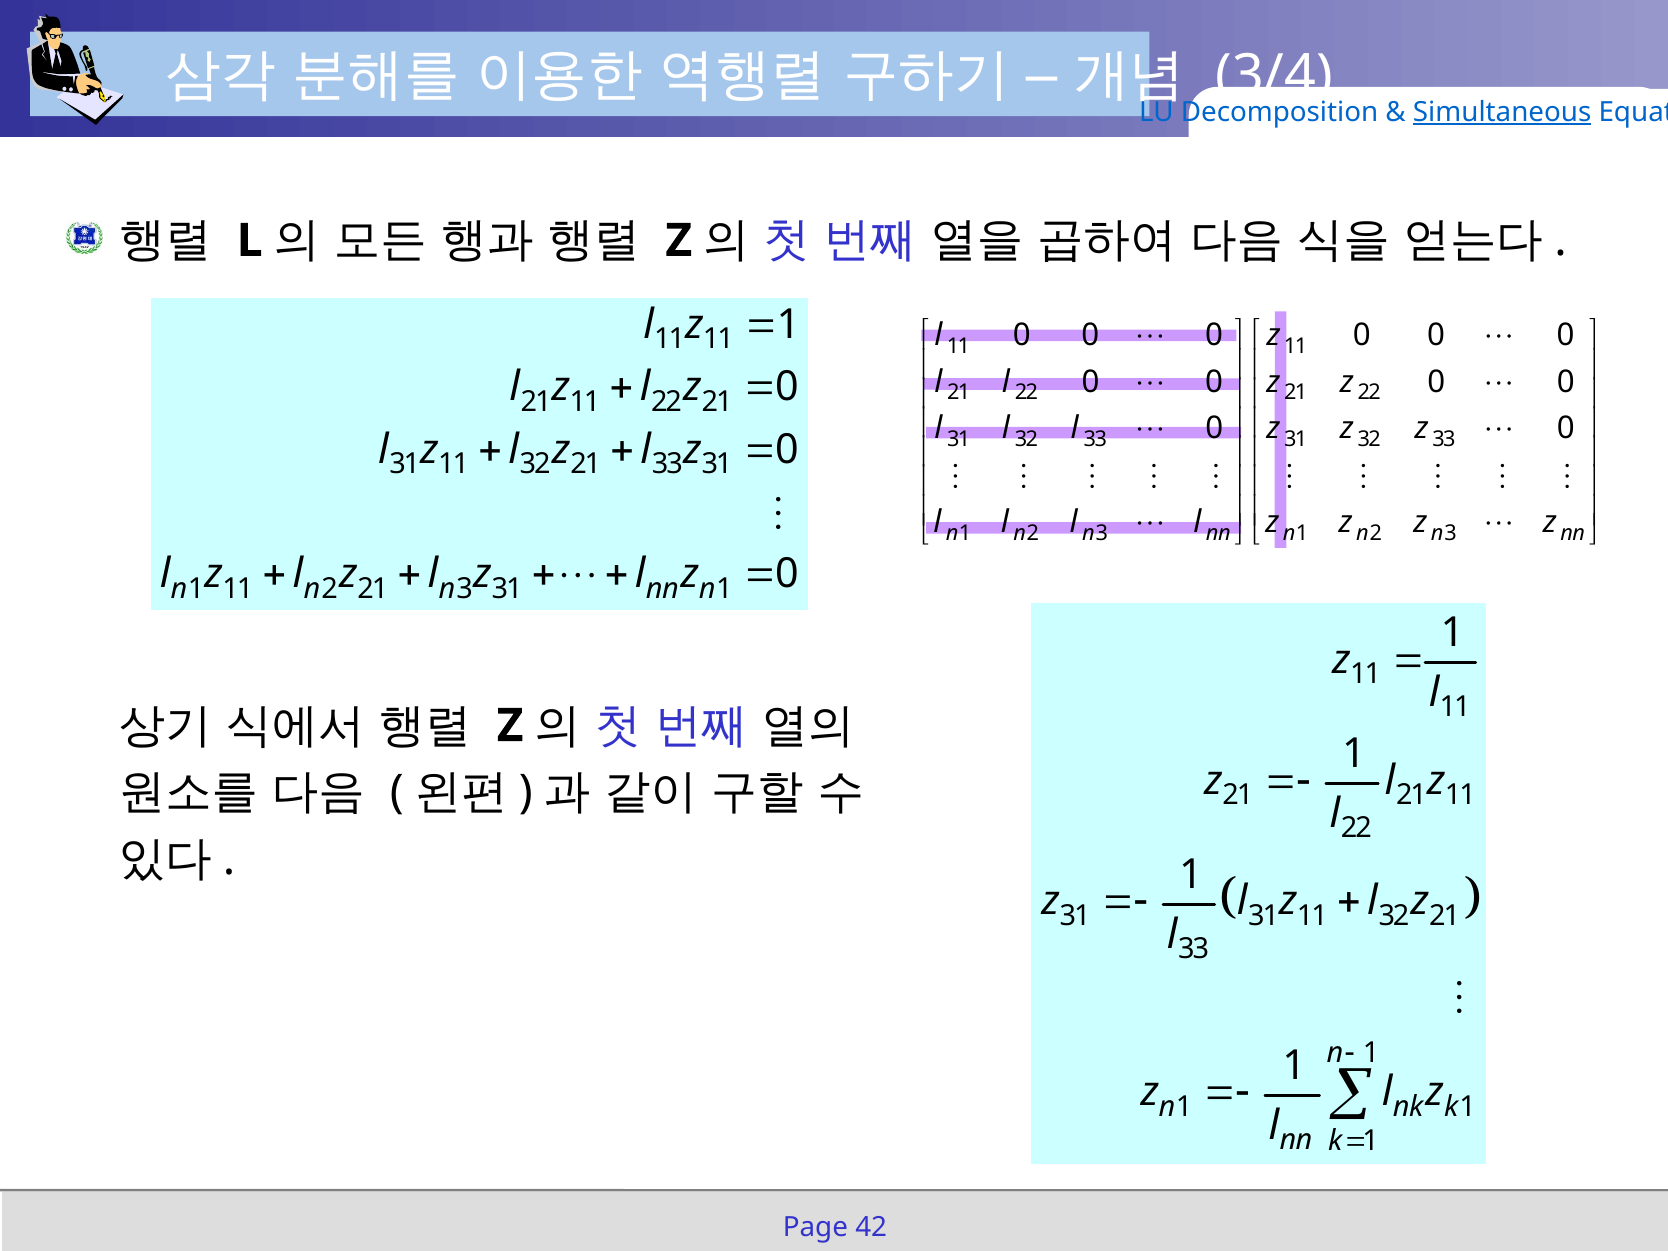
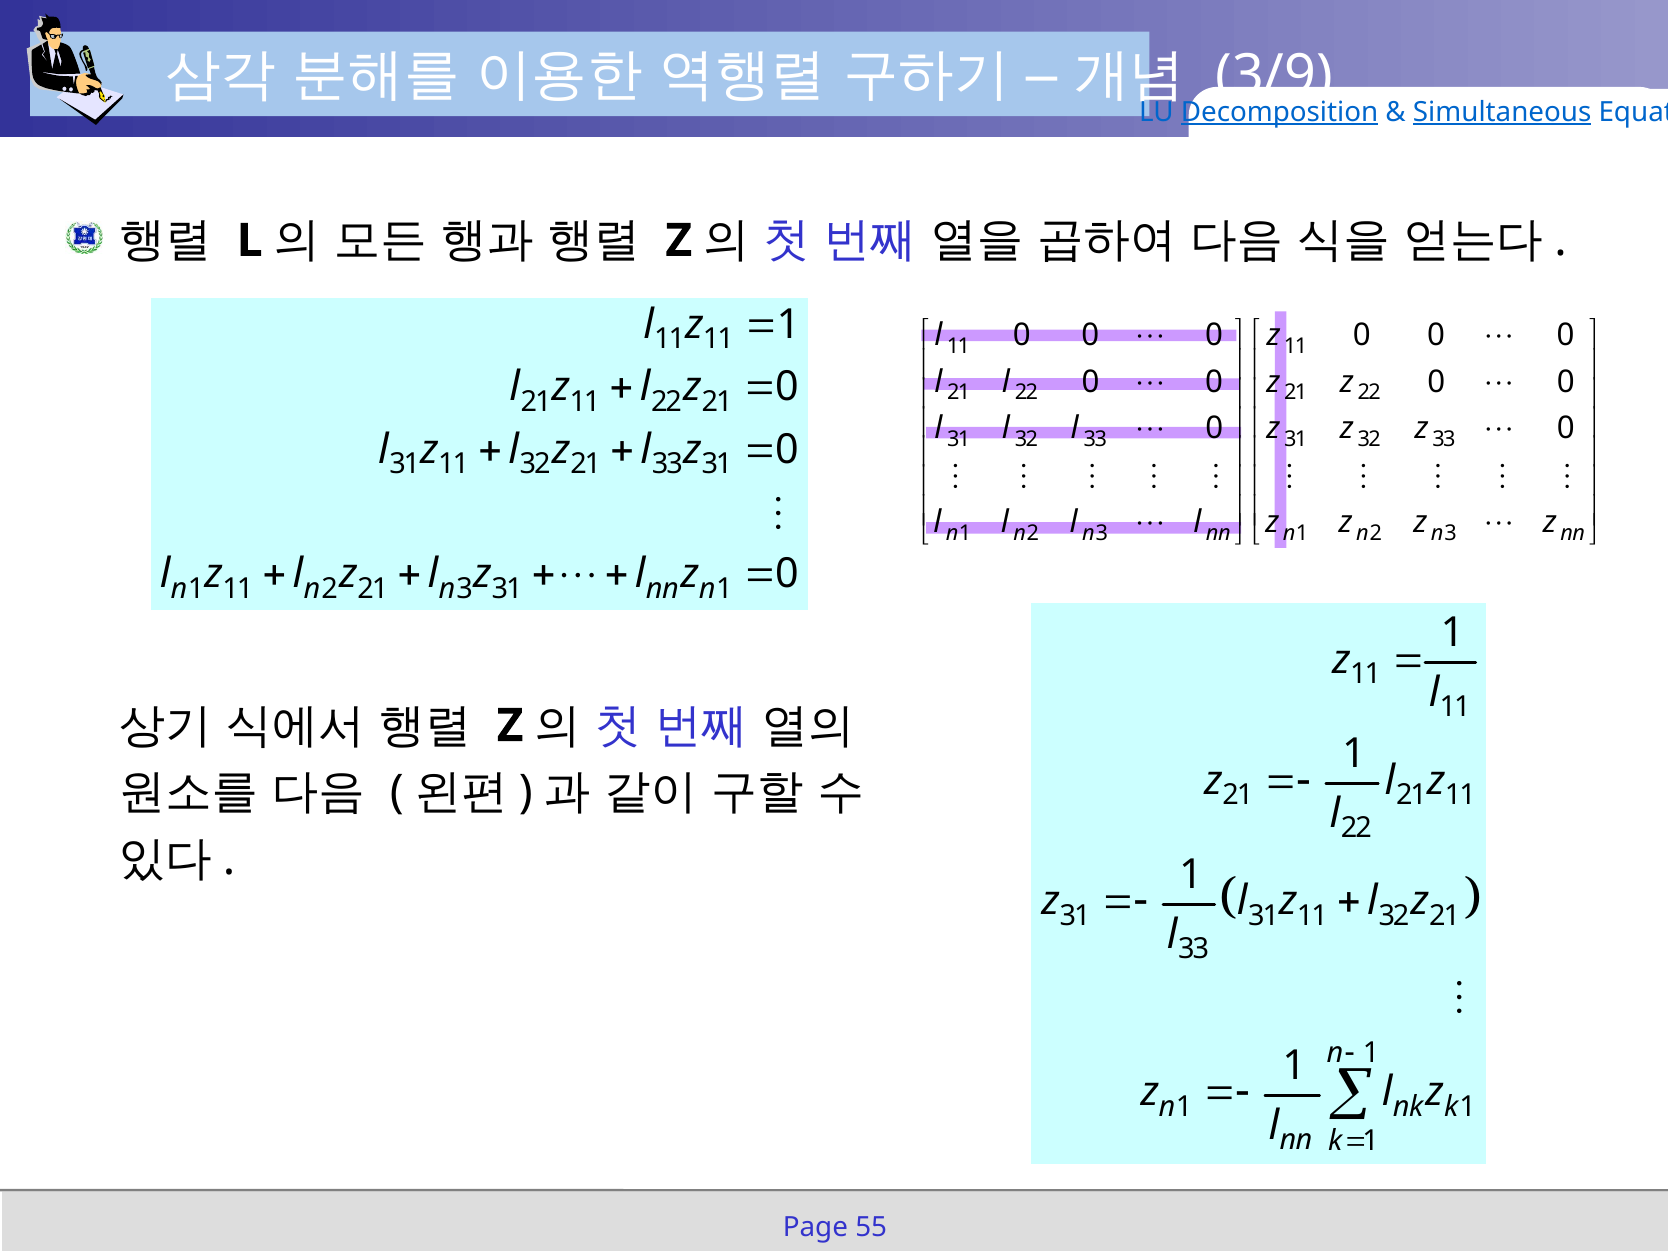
3/4: 3/4 -> 3/9
Decomposition underline: none -> present
42: 42 -> 55
